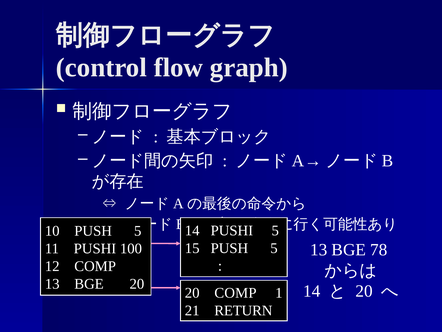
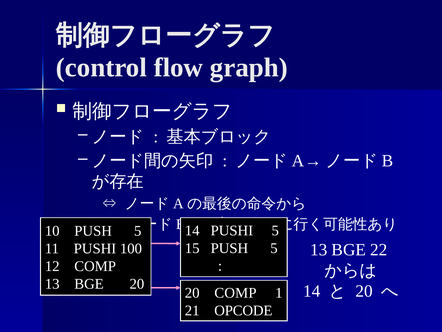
78: 78 -> 22
RETURN: RETURN -> OPCODE
